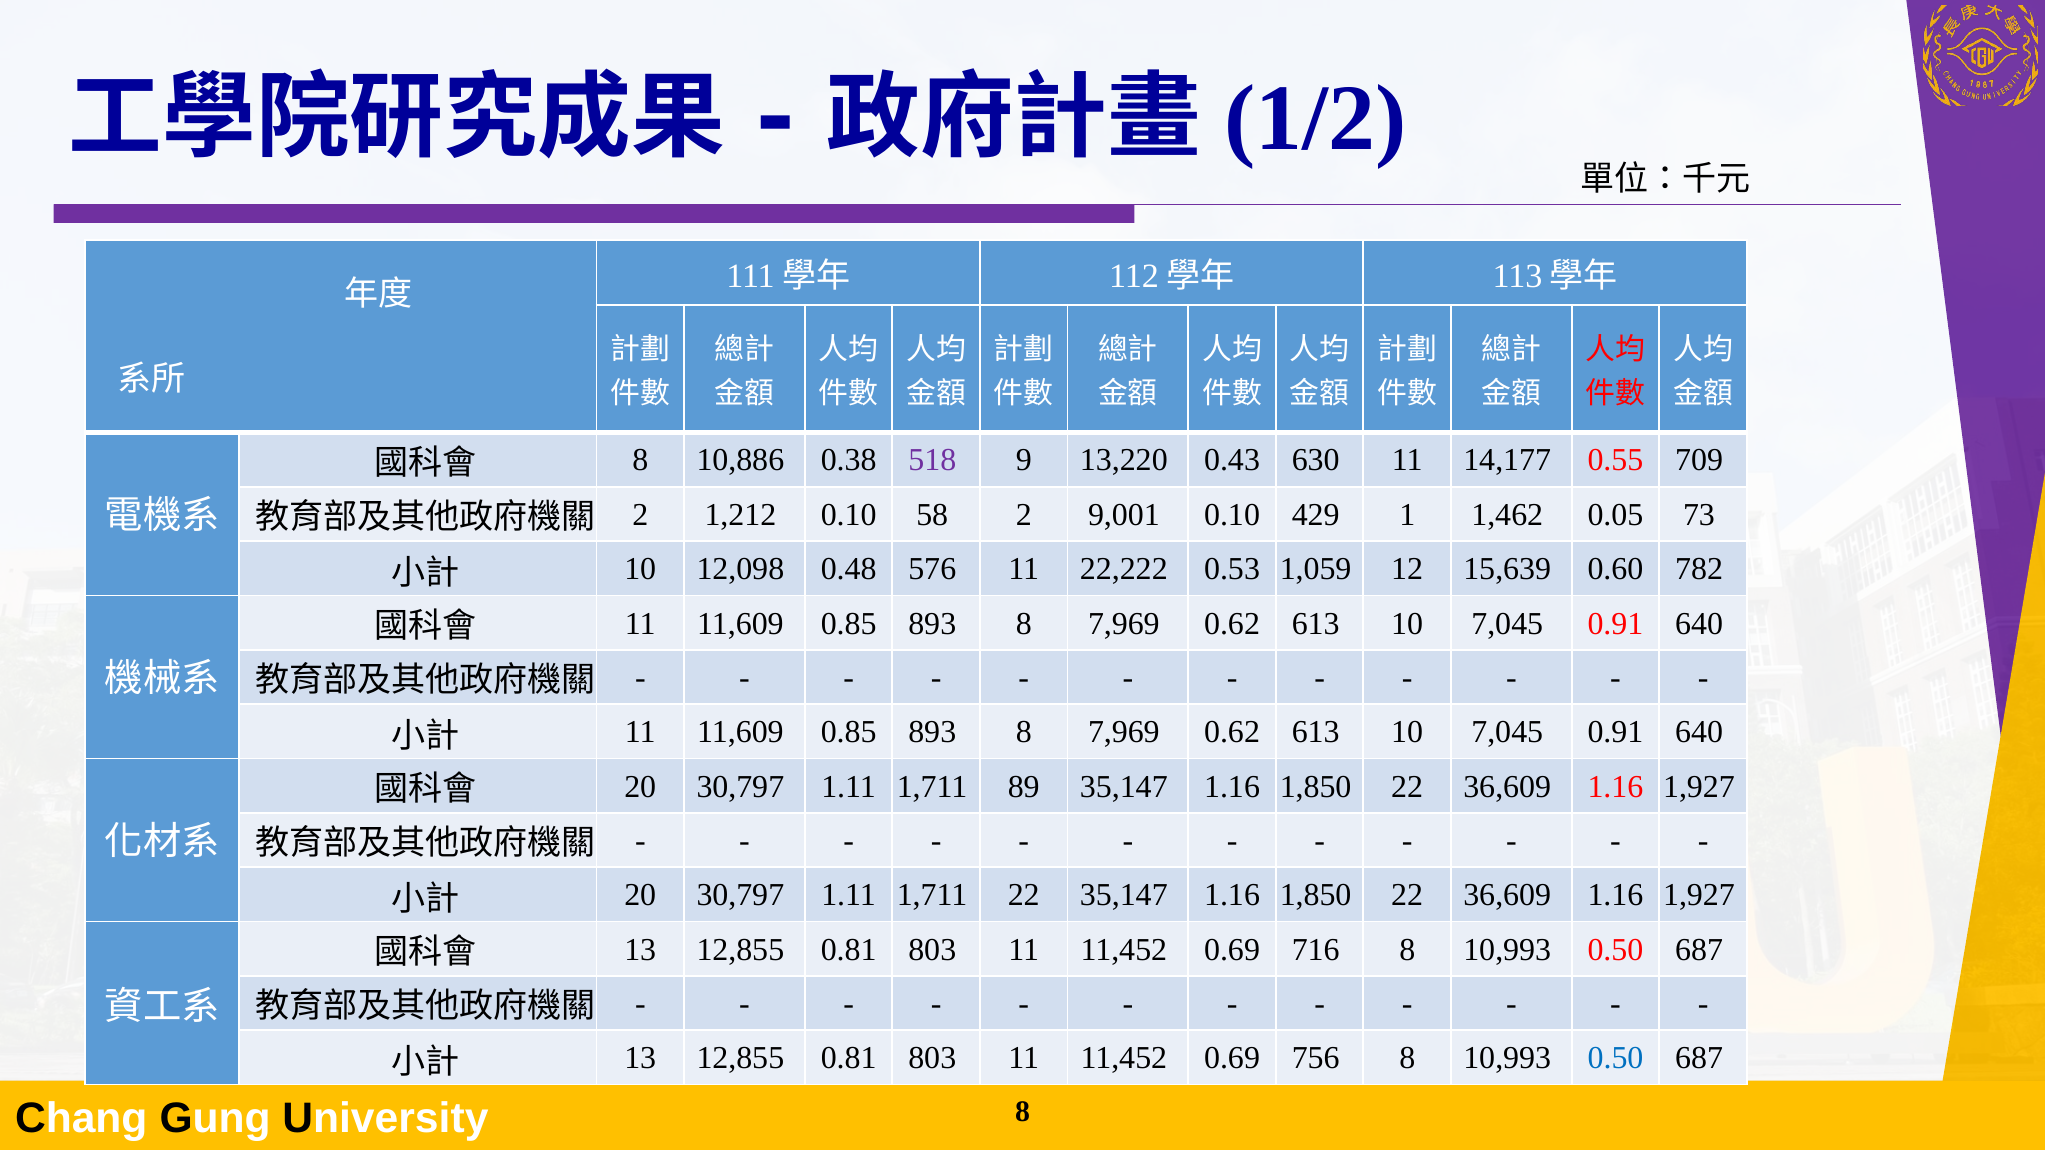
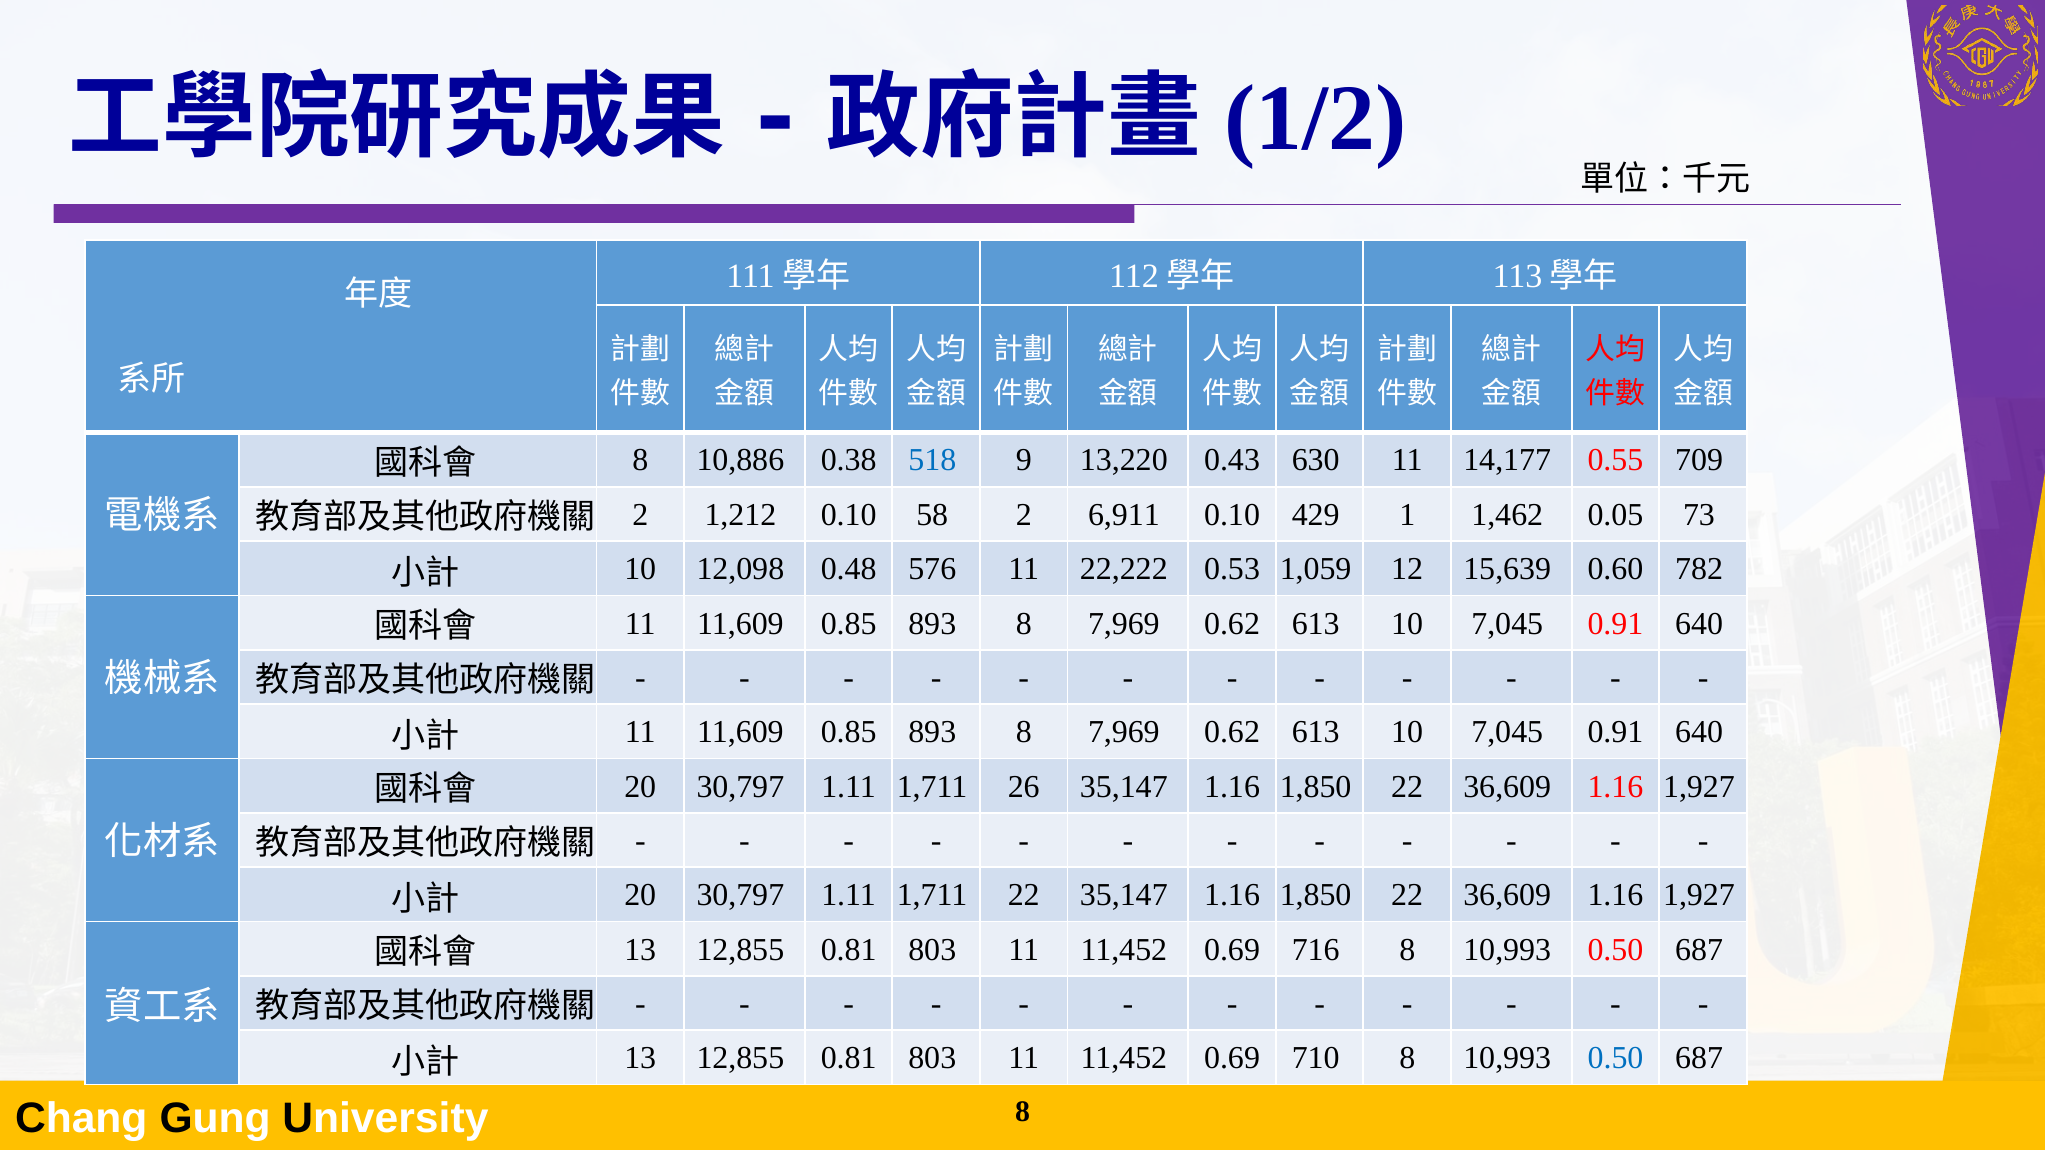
518 colour: purple -> blue
9,001: 9,001 -> 6,911
89: 89 -> 26
756: 756 -> 710
